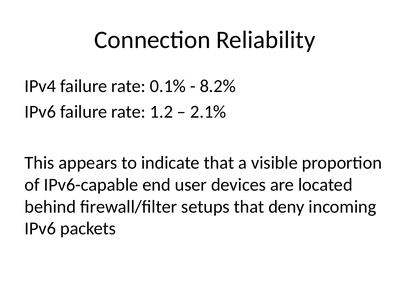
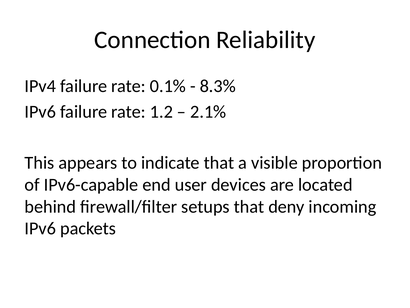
8.2%: 8.2% -> 8.3%
